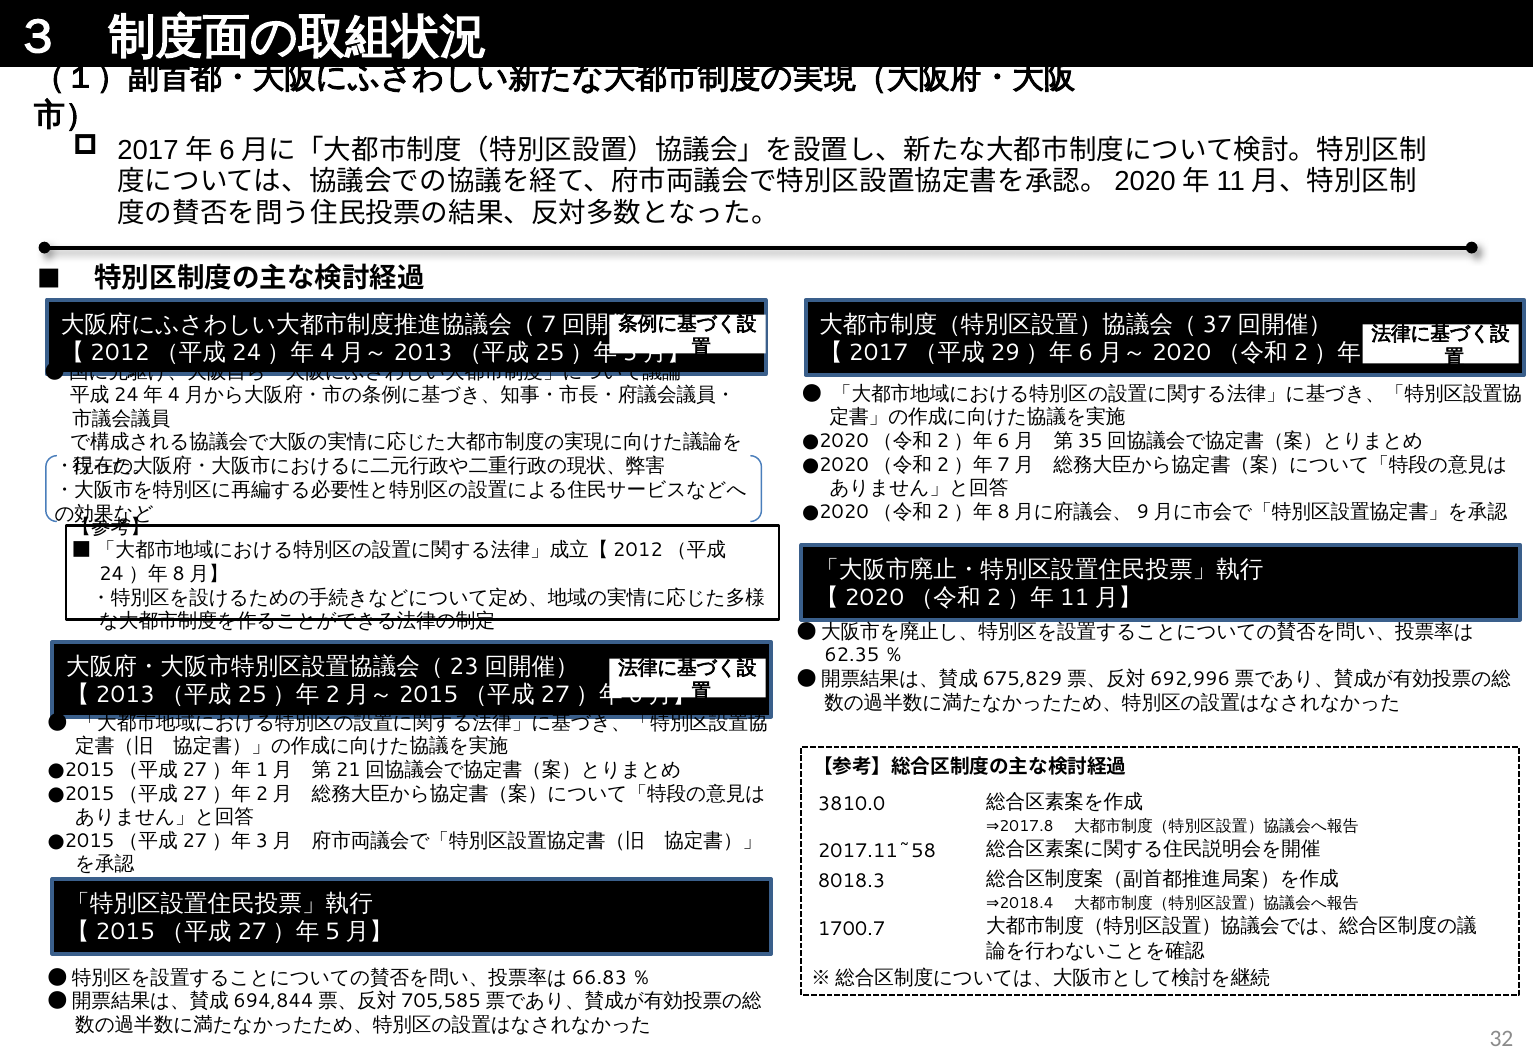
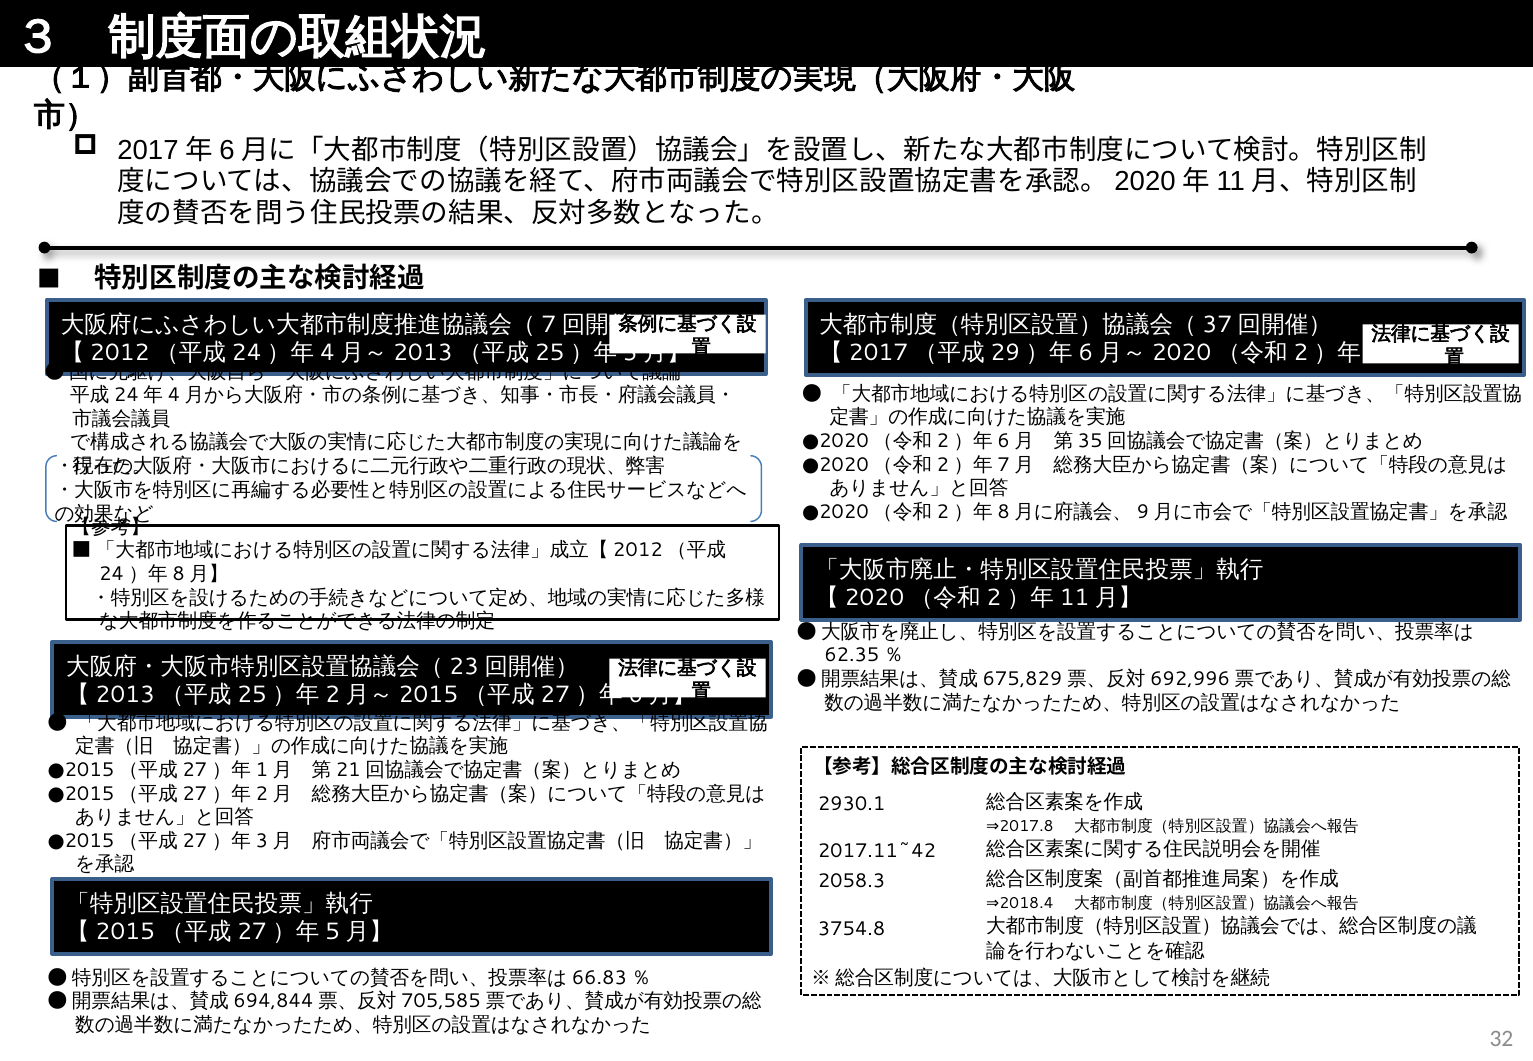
3810.0: 3810.0 -> 2930.1
2017.11~58: 2017.11~58 -> 2017.11~42
8018.3: 8018.3 -> 2058.3
1700.7: 1700.7 -> 3754.8
